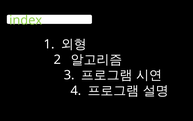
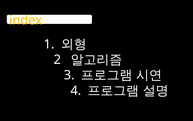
index colour: light green -> yellow
